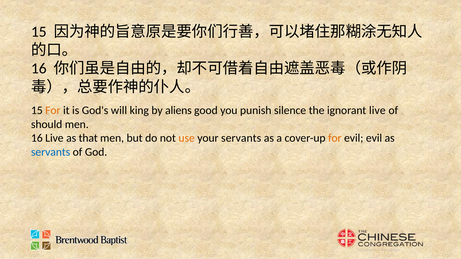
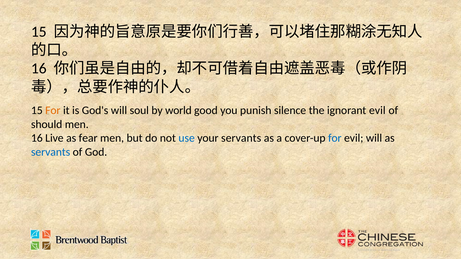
king: king -> soul
aliens: aliens -> world
ignorant live: live -> evil
that: that -> fear
use colour: orange -> blue
for at (335, 138) colour: orange -> blue
evil evil: evil -> will
